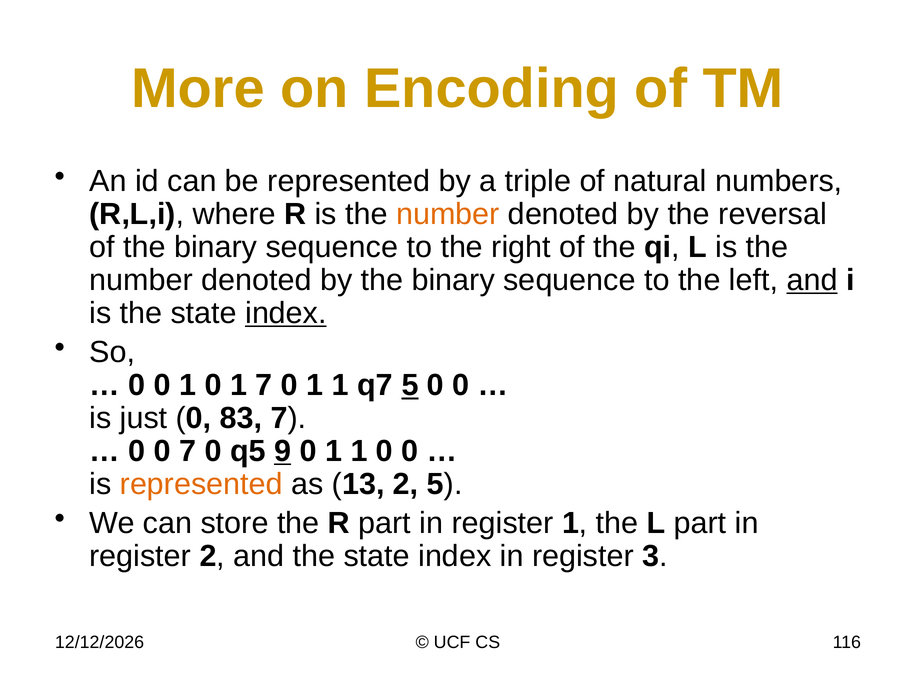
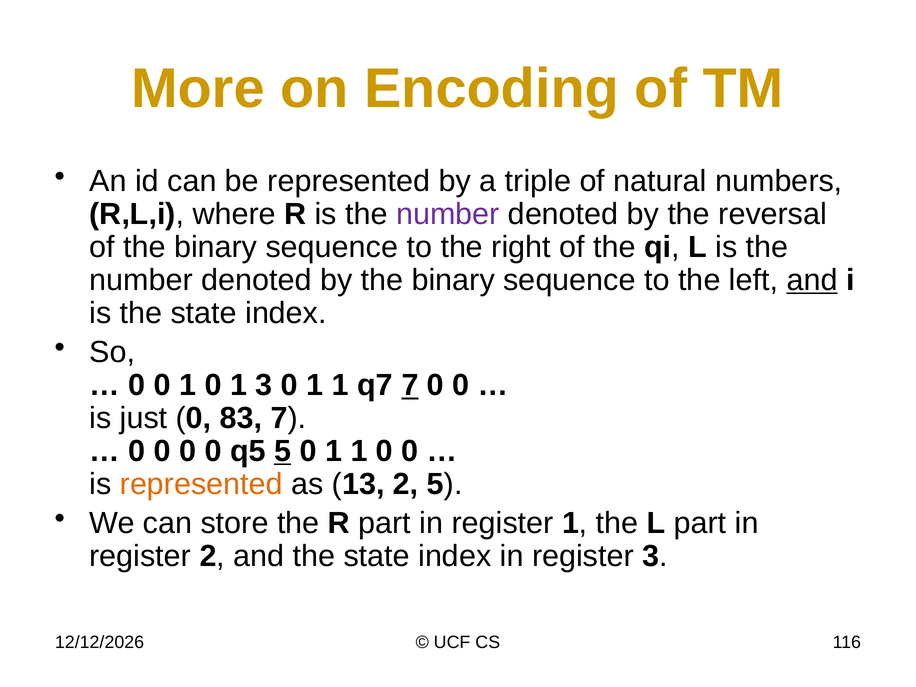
number at (448, 214) colour: orange -> purple
index at (286, 313) underline: present -> none
1 7: 7 -> 3
q7 5: 5 -> 7
7 at (188, 451): 7 -> 0
q5 9: 9 -> 5
